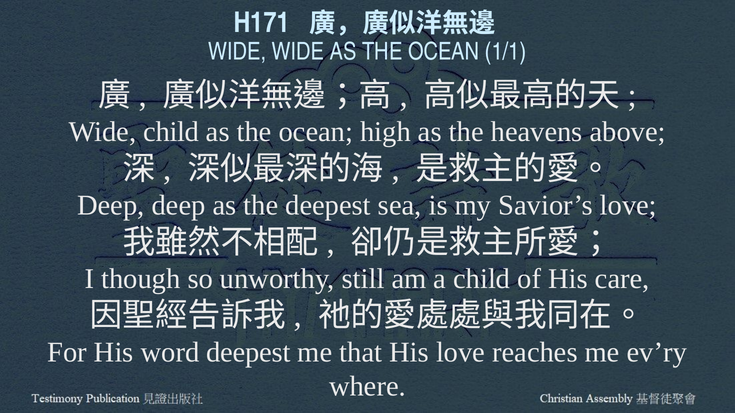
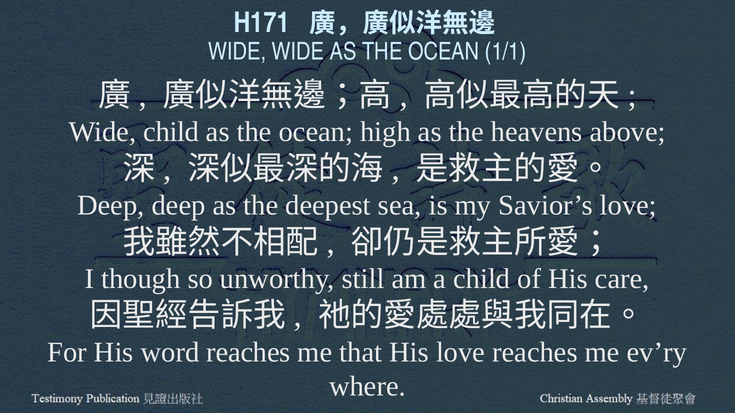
word deepest: deepest -> reaches
